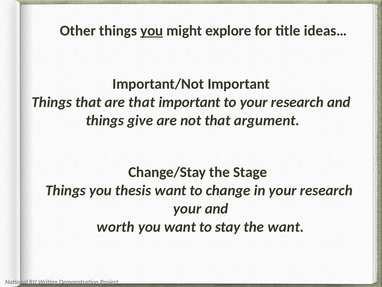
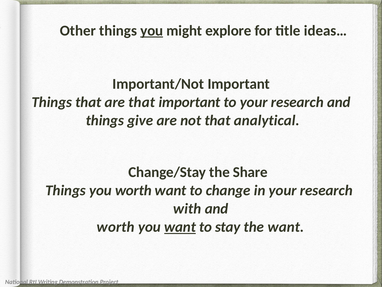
argument: argument -> analytical
Stage: Stage -> Share
you thesis: thesis -> worth
your at (187, 208): your -> with
want at (180, 227) underline: none -> present
